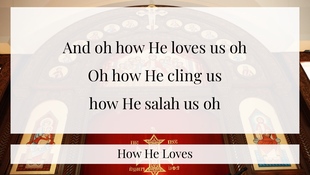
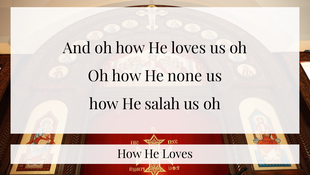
cling: cling -> none
